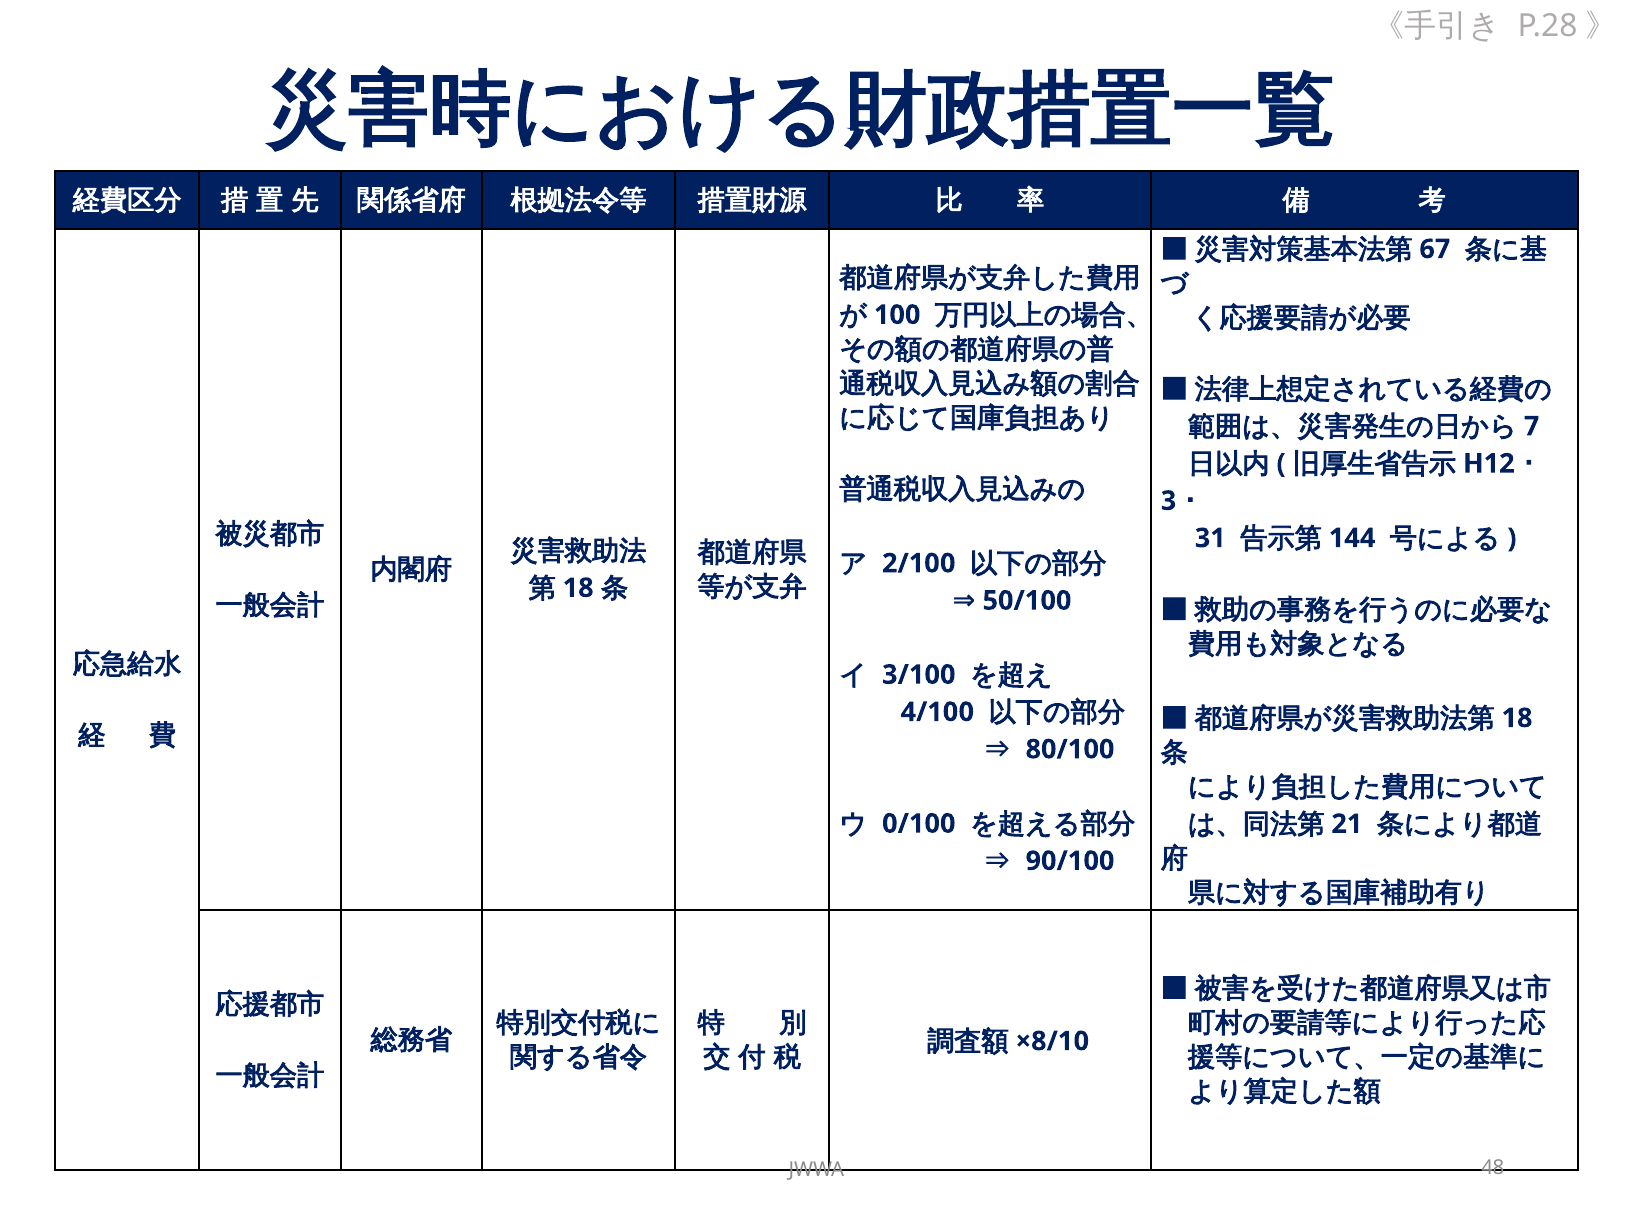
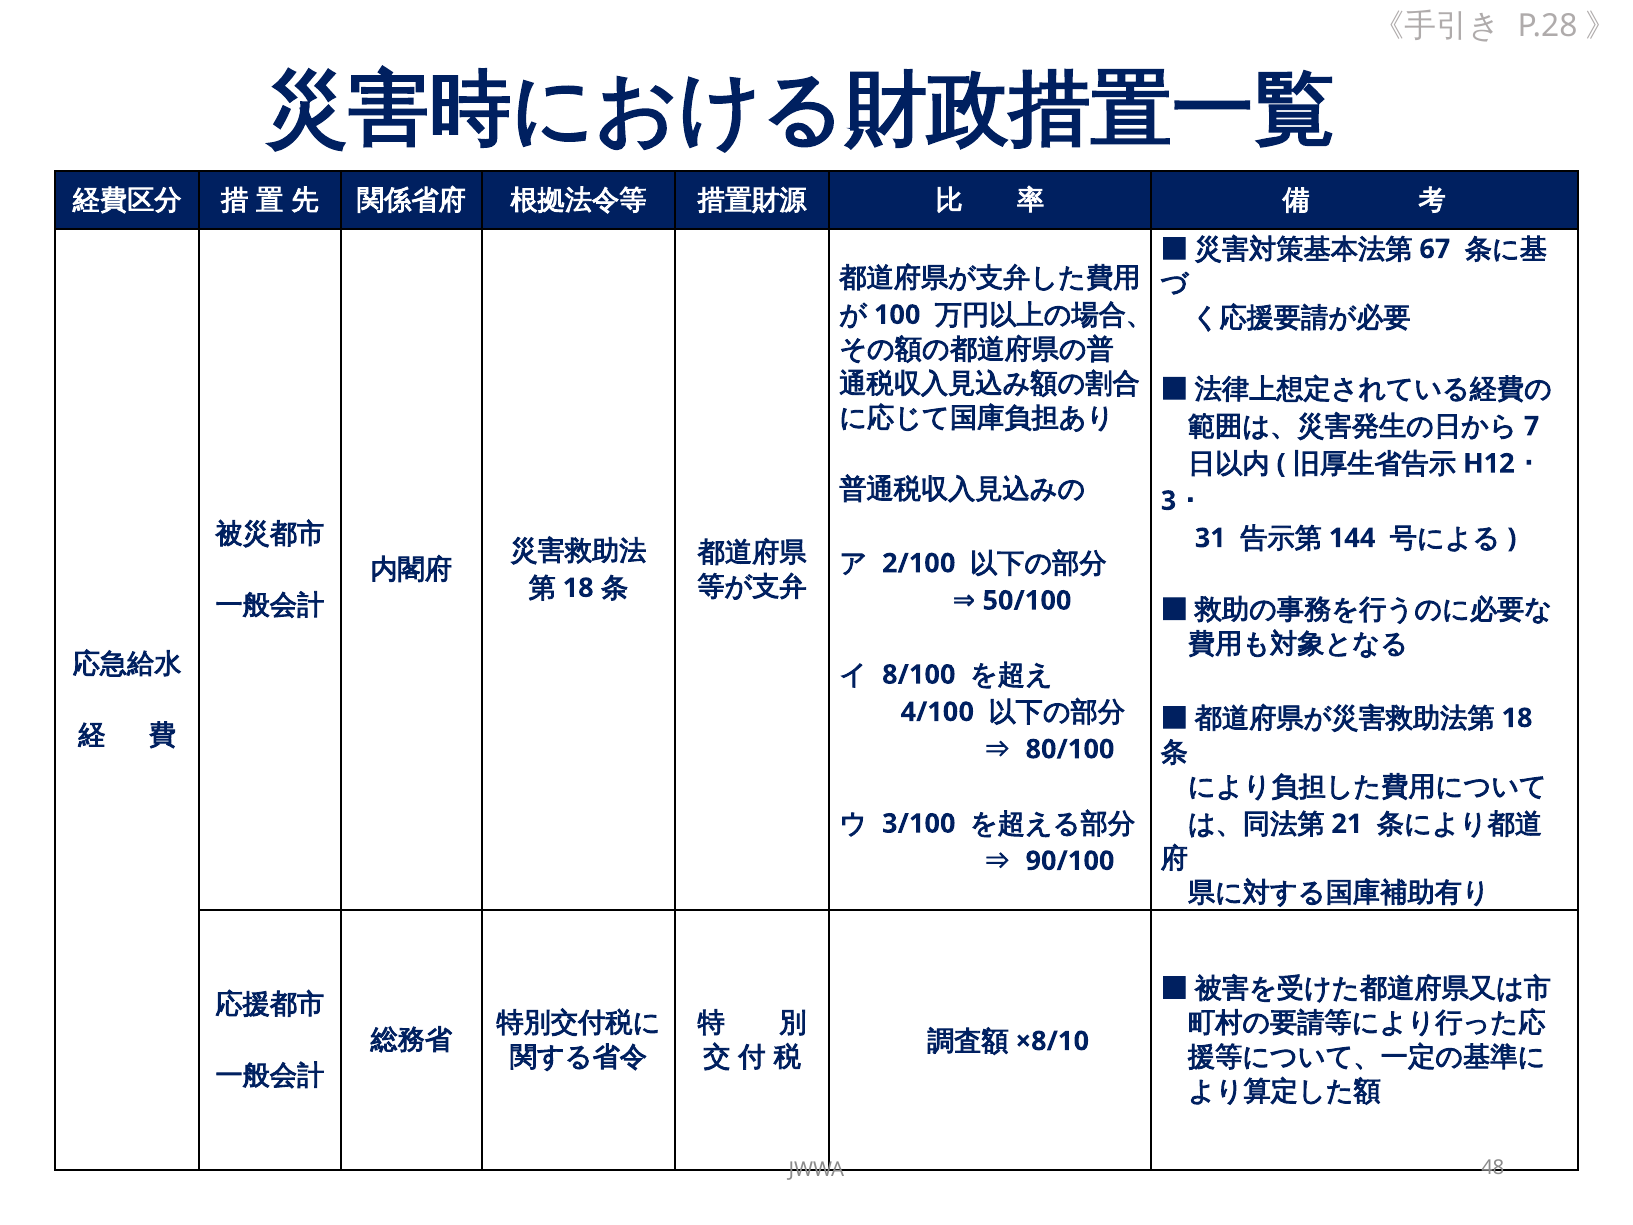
3/100: 3/100 -> 8/100
0/100: 0/100 -> 3/100
